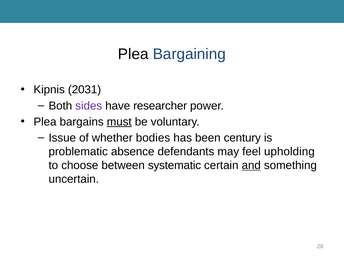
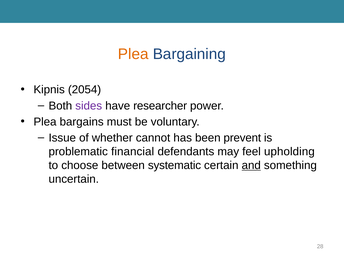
Plea at (133, 54) colour: black -> orange
2031: 2031 -> 2054
must underline: present -> none
bodies: bodies -> cannot
century: century -> prevent
absence: absence -> financial
